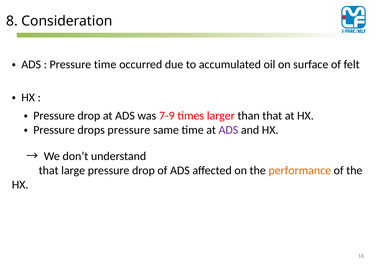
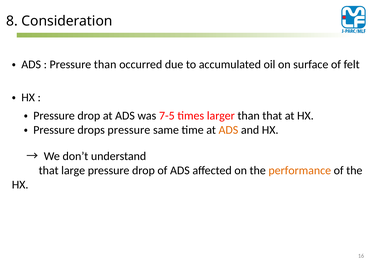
Pressure time: time -> than
7-9: 7-9 -> 7-5
ADS at (228, 130) colour: purple -> orange
